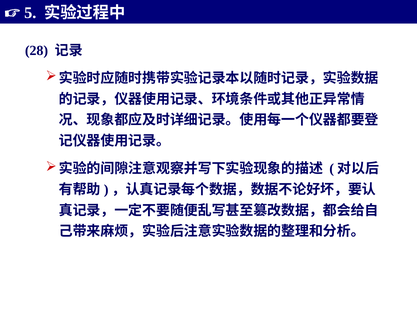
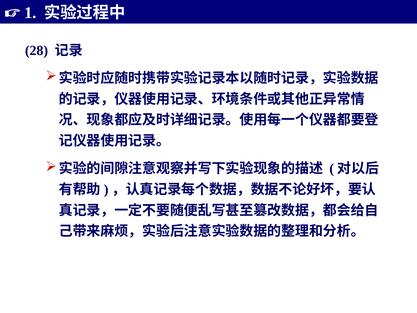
5: 5 -> 1
